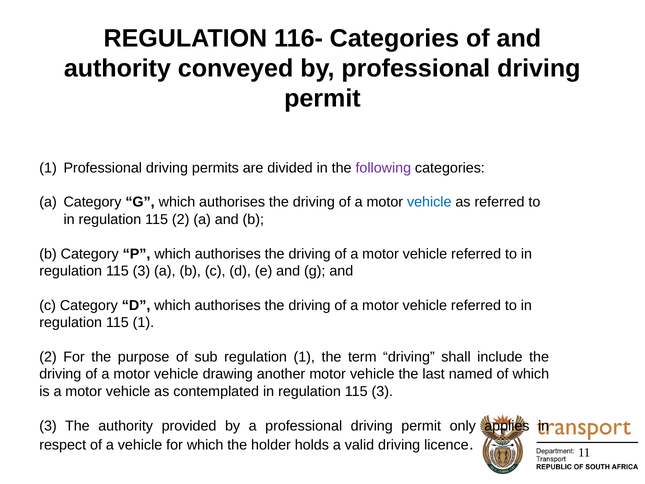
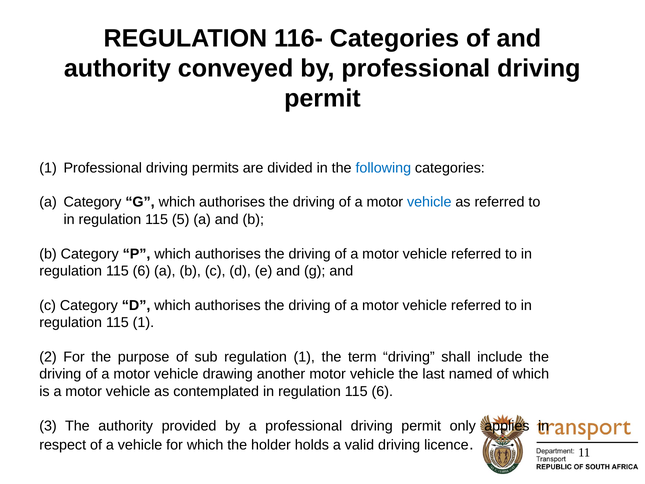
following colour: purple -> blue
115 2: 2 -> 5
3 at (141, 271): 3 -> 6
3 at (382, 391): 3 -> 6
